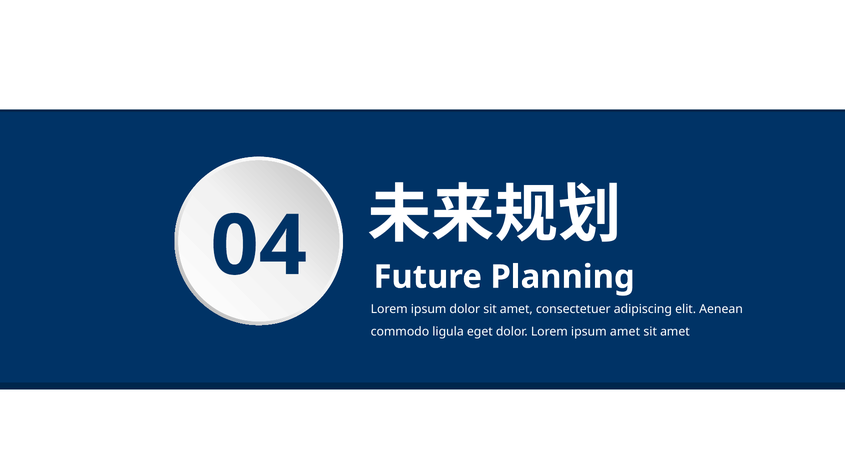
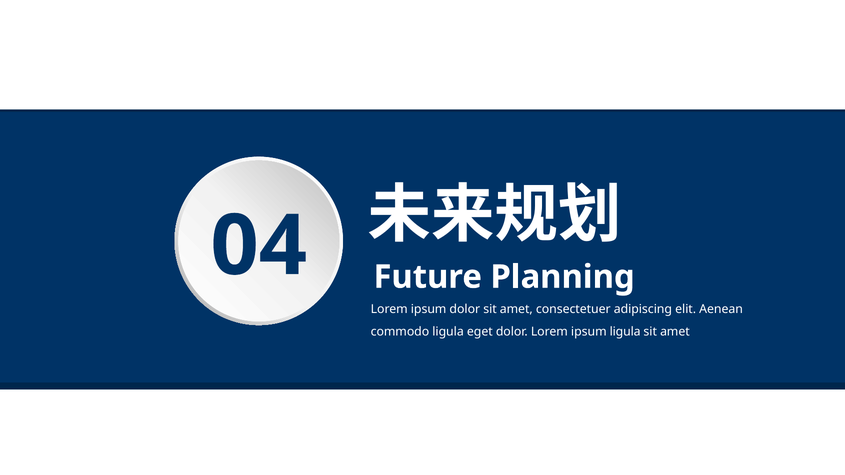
ipsum amet: amet -> ligula
